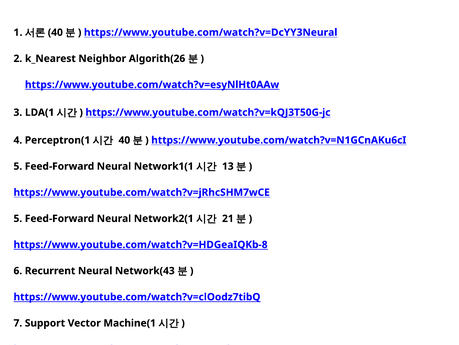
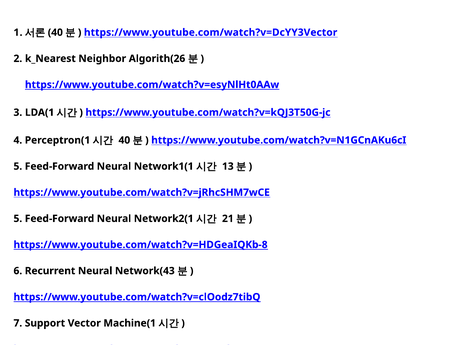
https://www.youtube.com/watch?v=DcYY3Neural: https://www.youtube.com/watch?v=DcYY3Neural -> https://www.youtube.com/watch?v=DcYY3Vector
